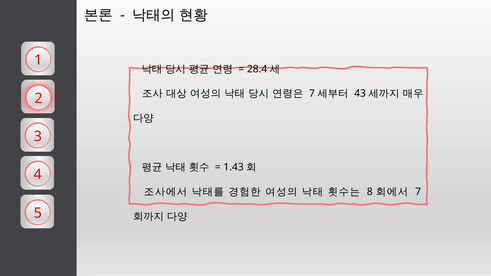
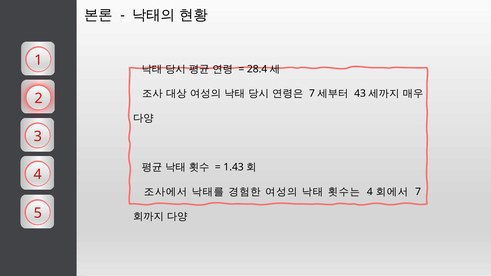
8 at (370, 192): 8 -> 4
